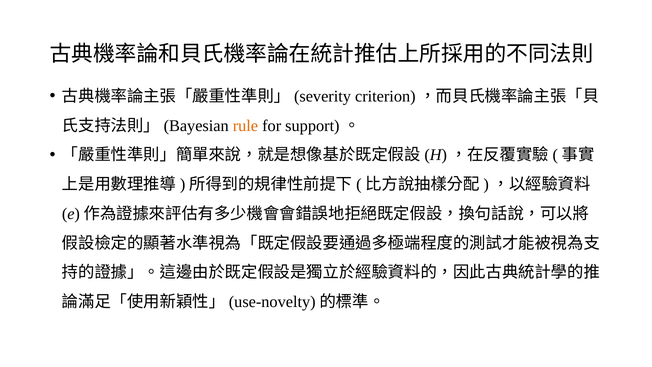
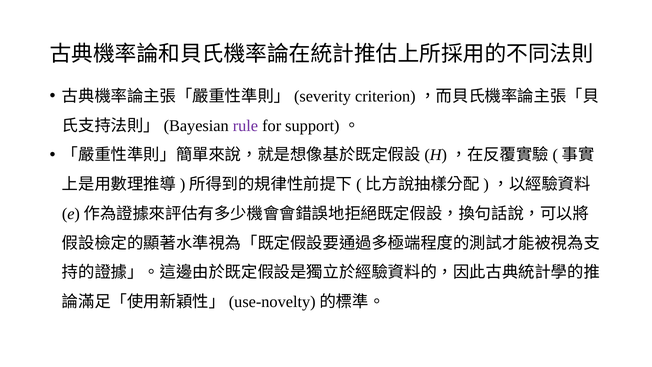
rule colour: orange -> purple
